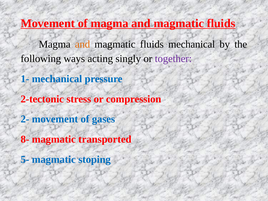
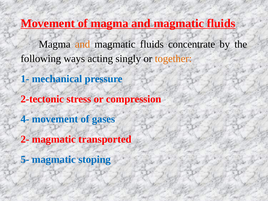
fluids mechanical: mechanical -> concentrate
together colour: purple -> orange
2-: 2- -> 4-
8-: 8- -> 2-
